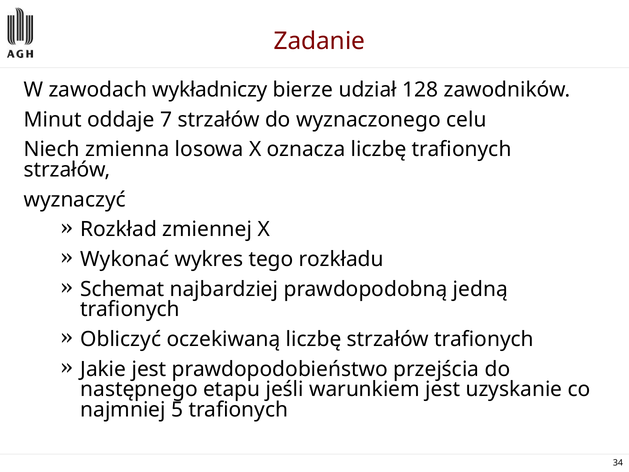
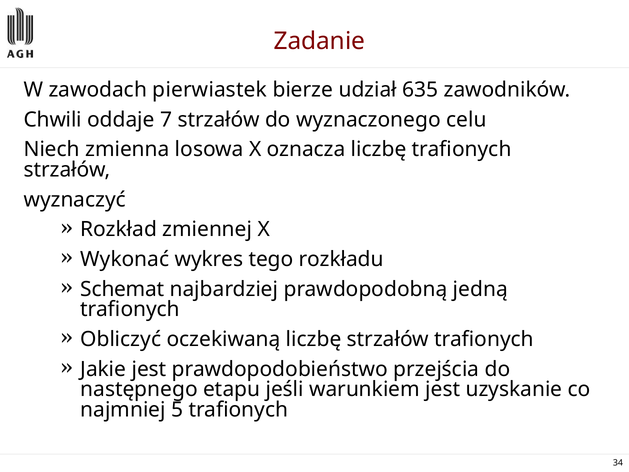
wykładniczy: wykładniczy -> pierwiastek
128: 128 -> 635
Minut: Minut -> Chwili
